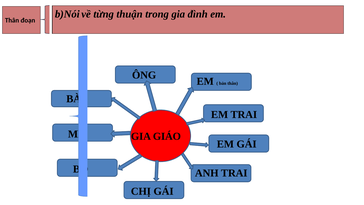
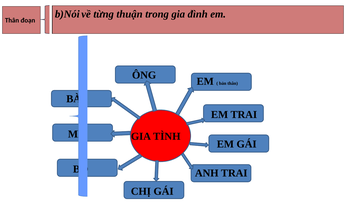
GIÁO: GIÁO -> TÌNH
